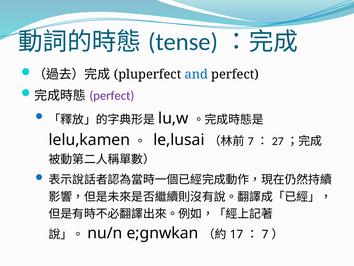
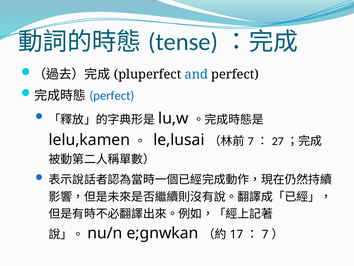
perfect at (112, 96) colour: purple -> blue
